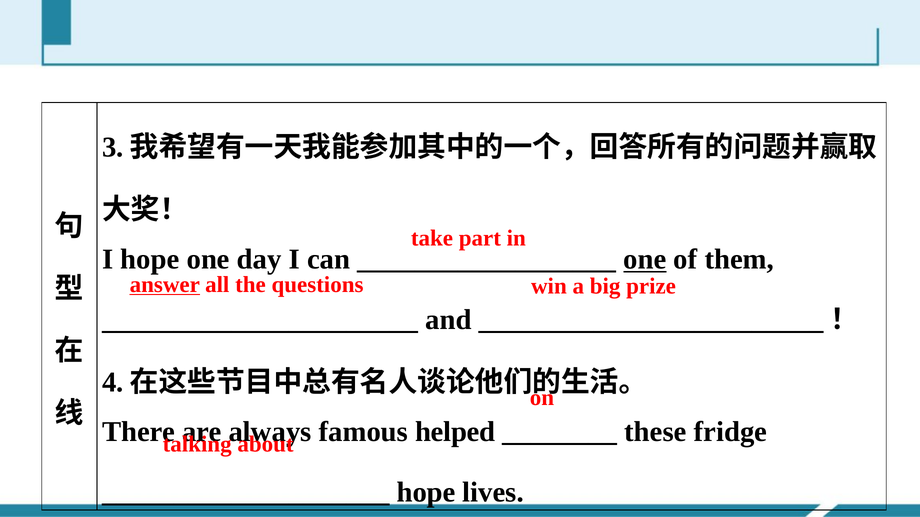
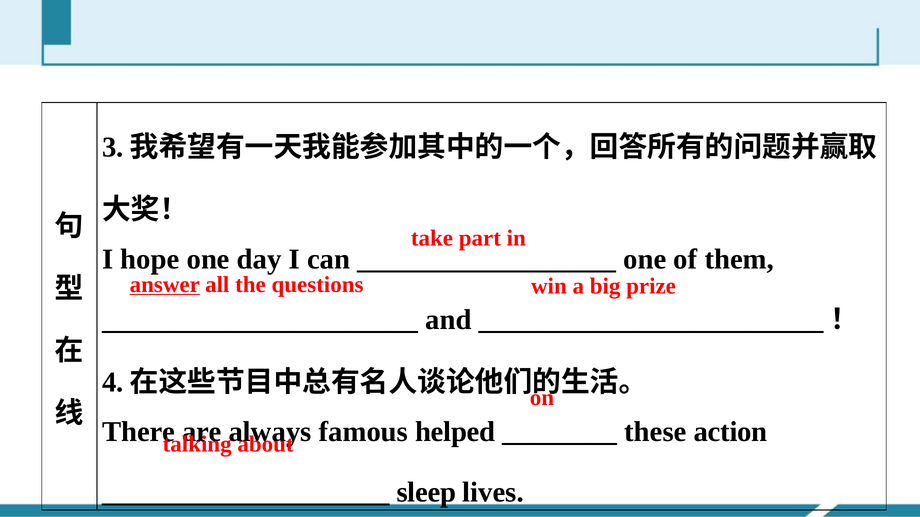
one at (645, 260) underline: present -> none
fridge: fridge -> action
hope at (426, 493): hope -> sleep
